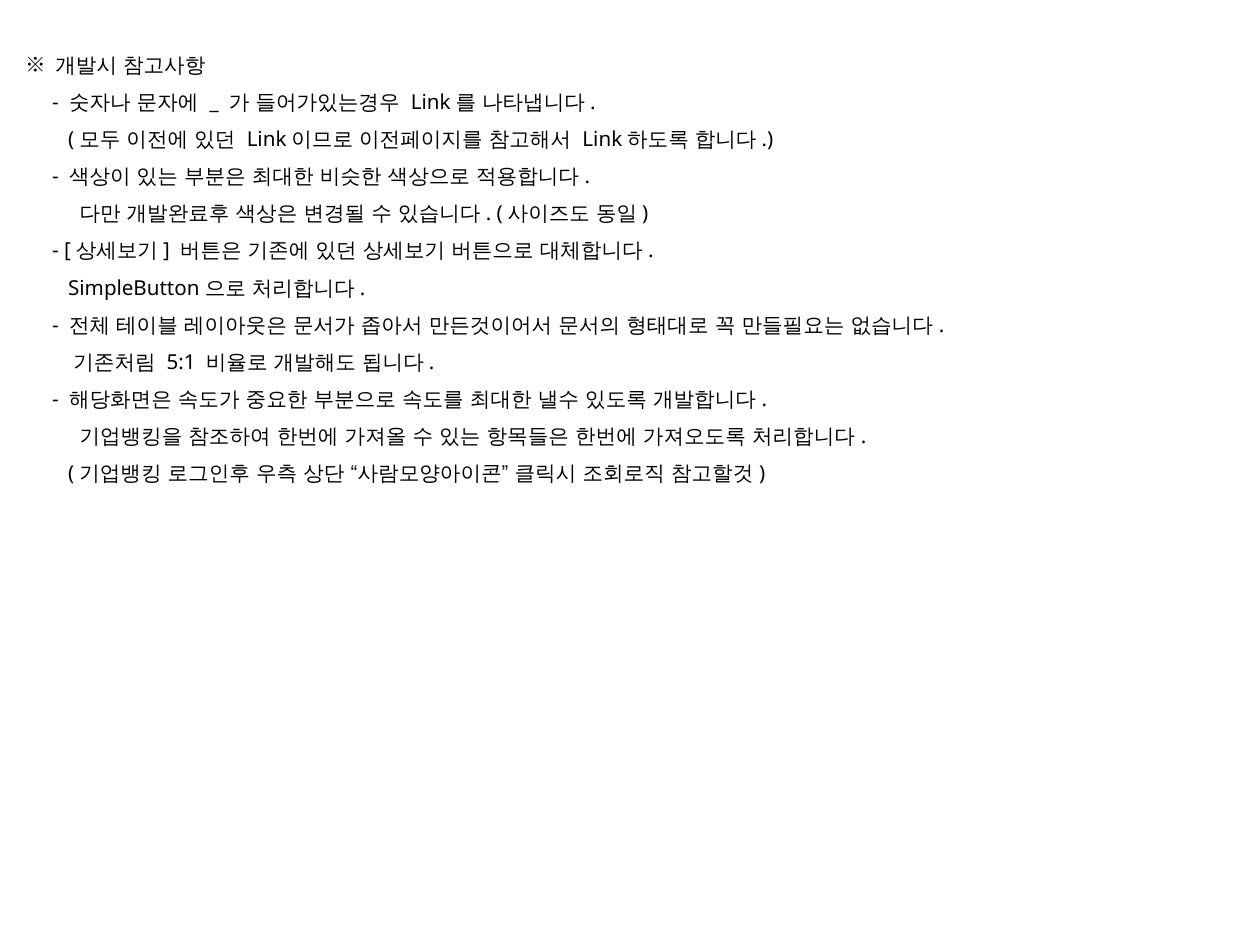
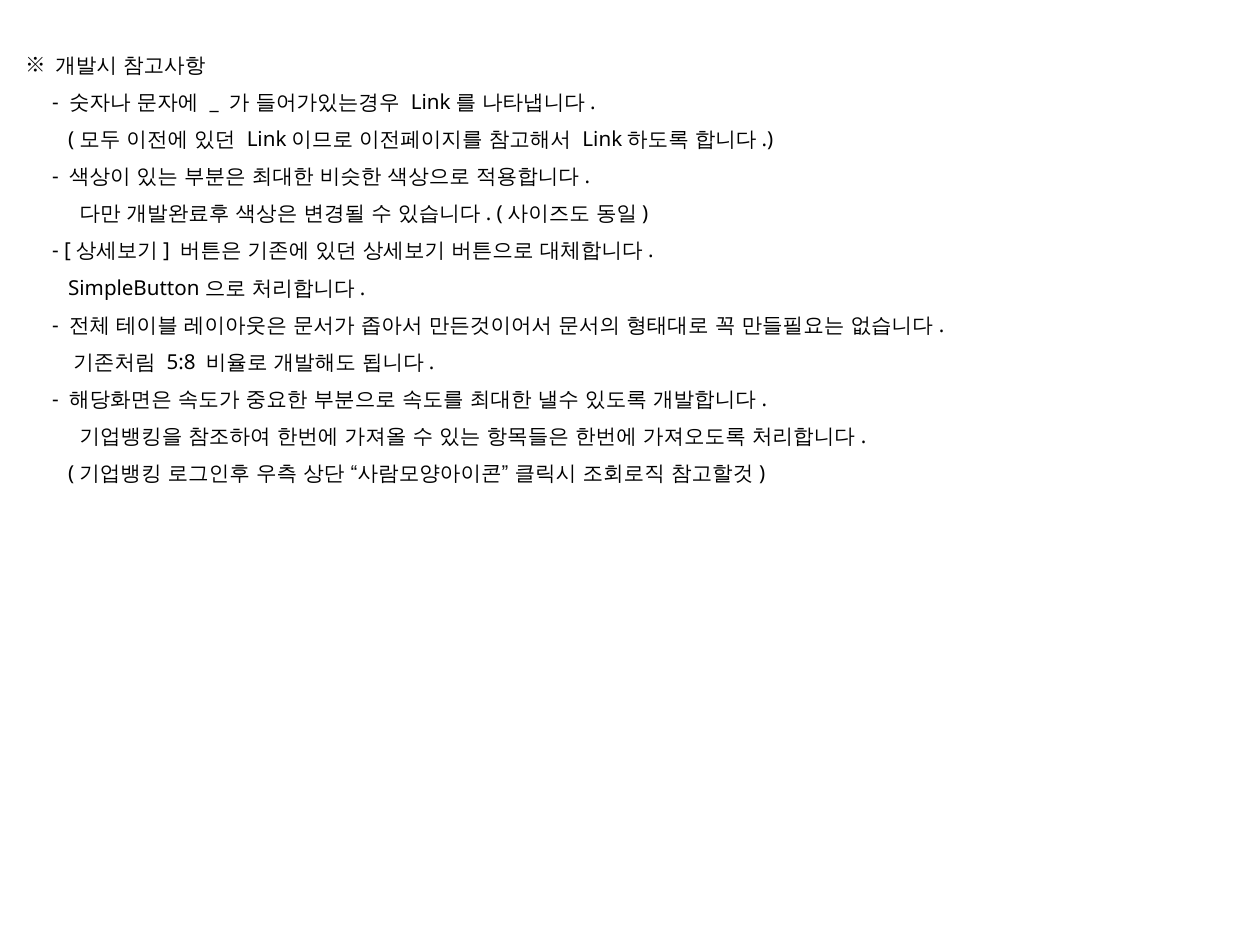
5:1: 5:1 -> 5:8
